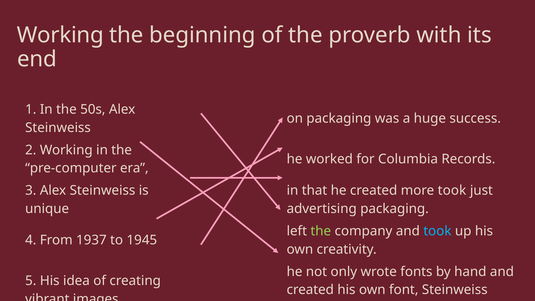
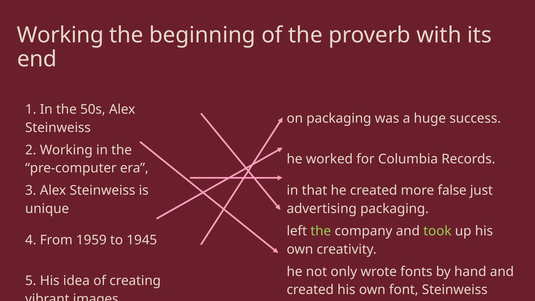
more took: took -> false
took at (437, 231) colour: light blue -> light green
1937: 1937 -> 1959
